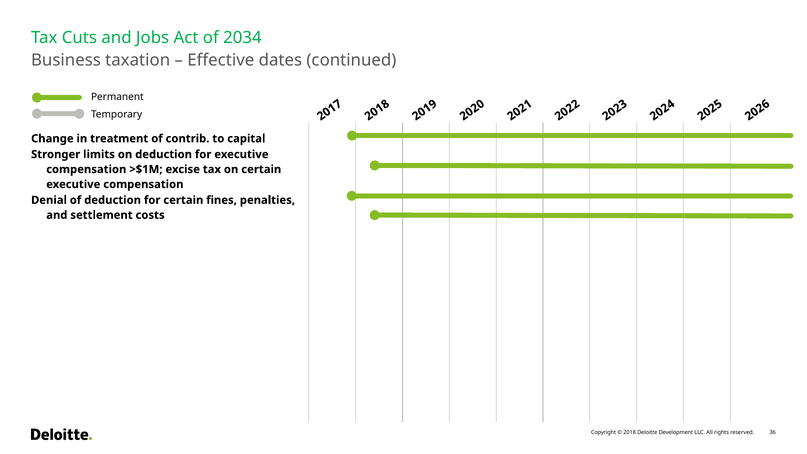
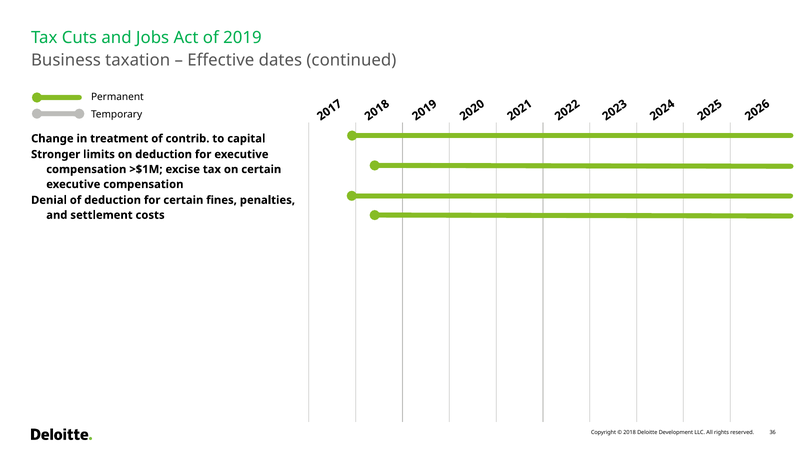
2034: 2034 -> 2019
